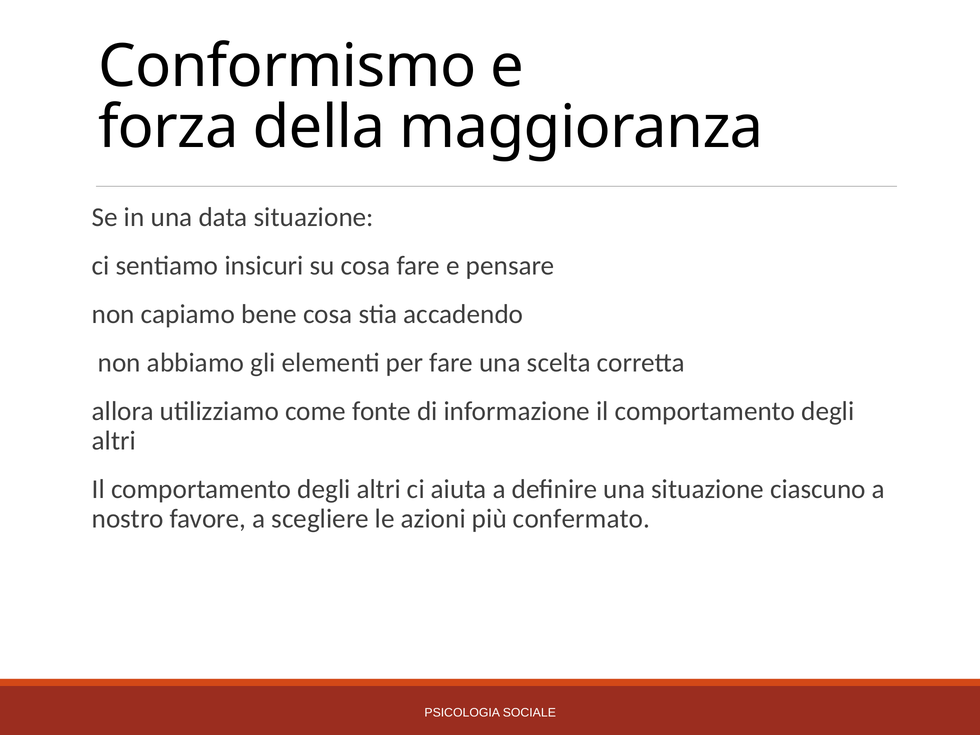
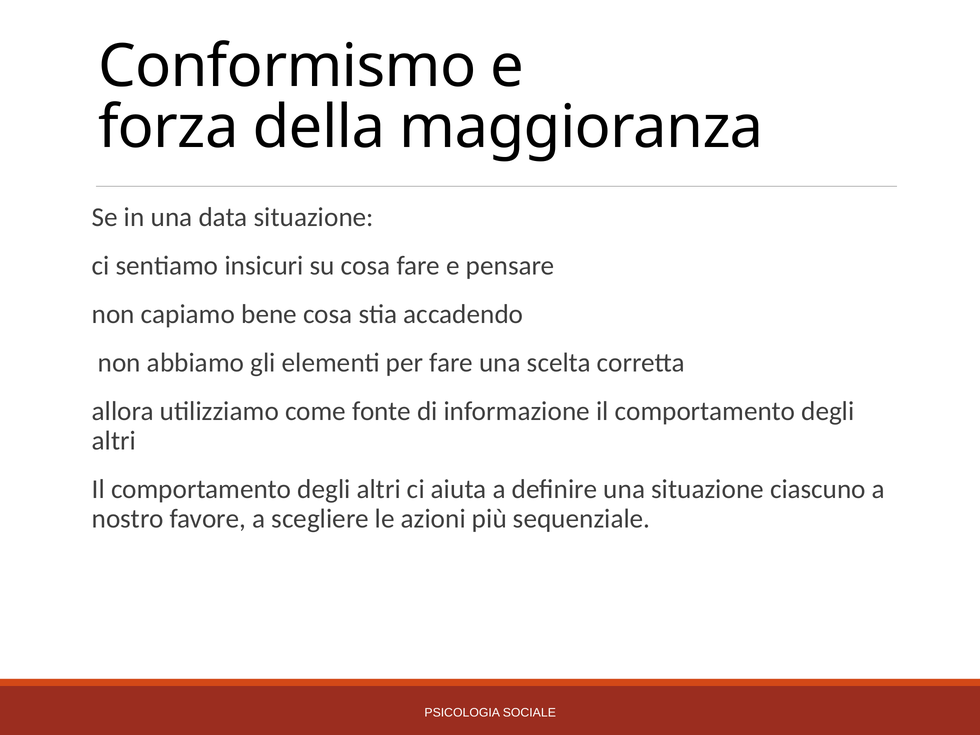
confermato: confermato -> sequenziale
